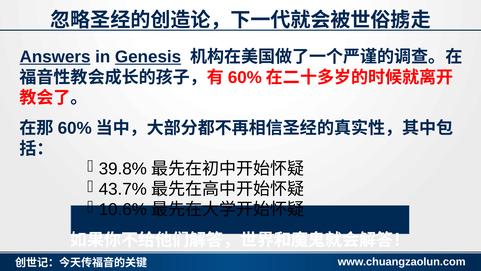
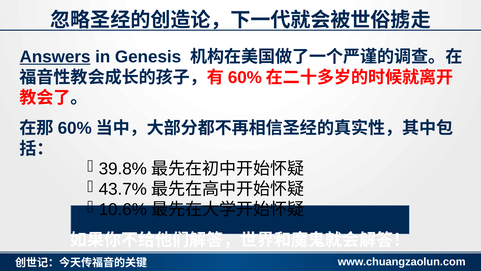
Genesis underline: present -> none
